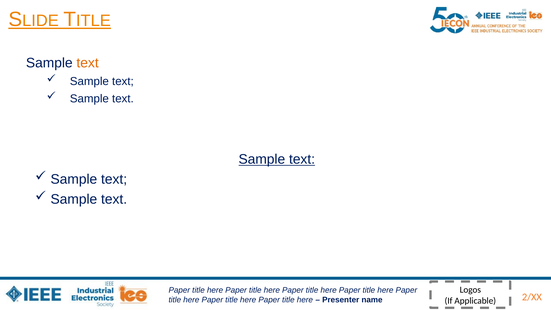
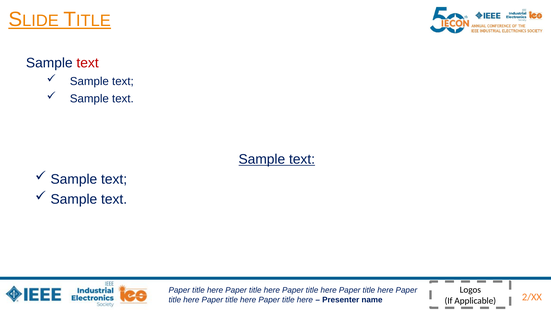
text at (88, 63) colour: orange -> red
